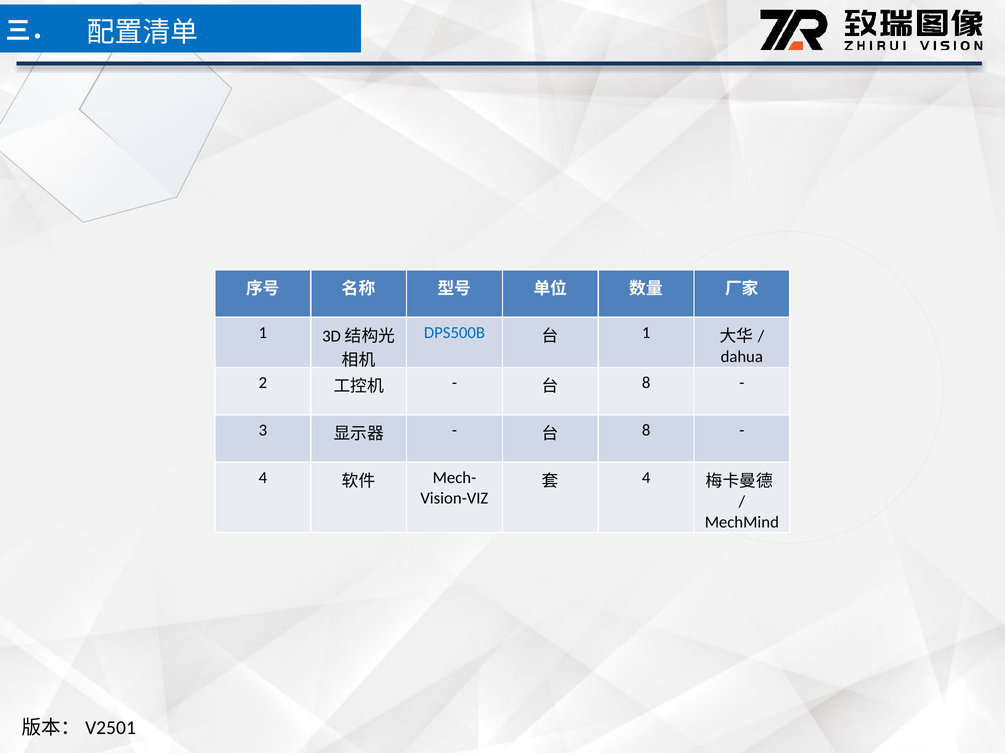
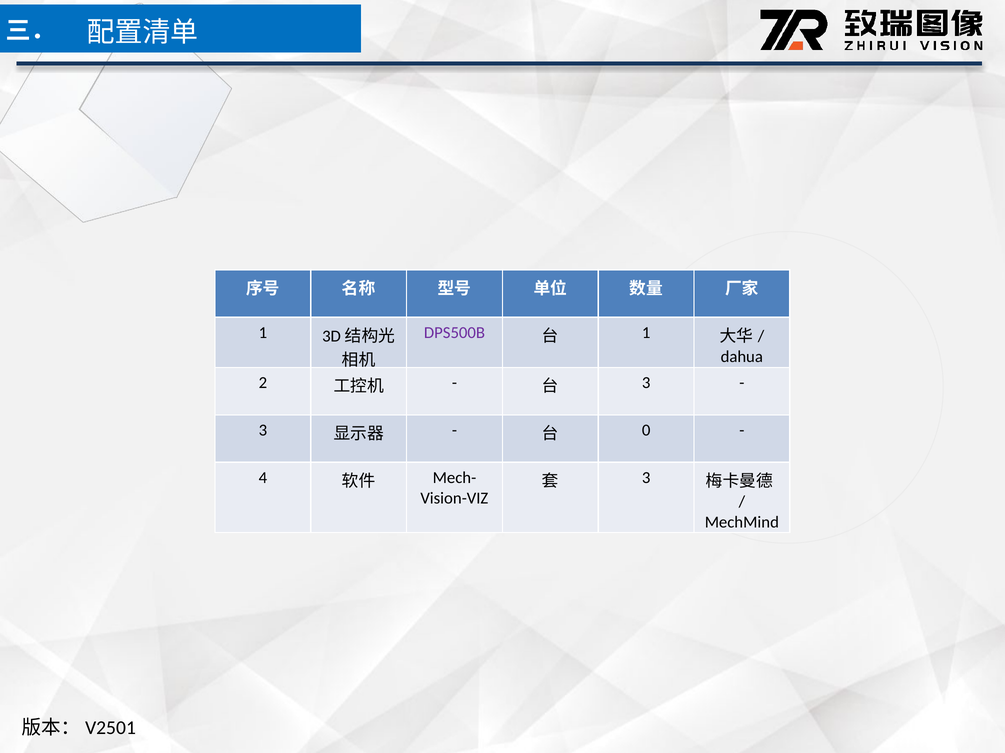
DPS500B colour: blue -> purple
8 at (646, 383): 8 -> 3
8 at (646, 431): 8 -> 0
4 at (646, 478): 4 -> 3
